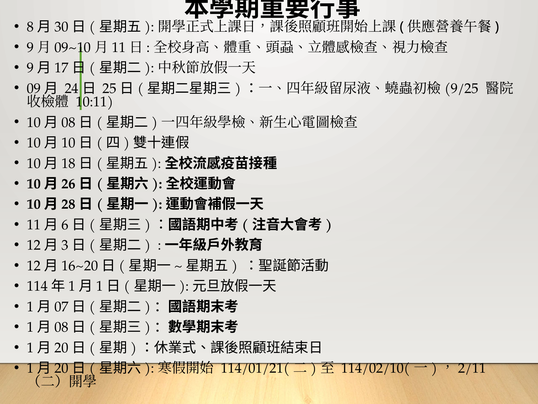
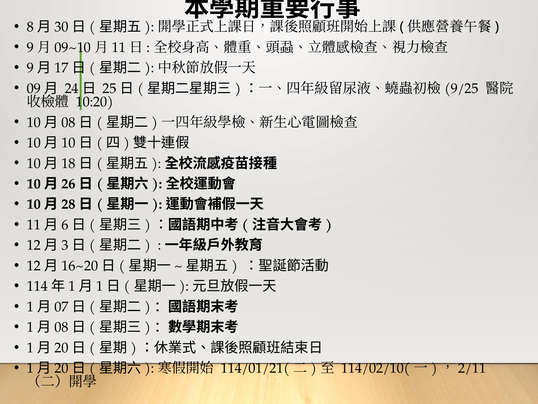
10:11: 10:11 -> 10:20
